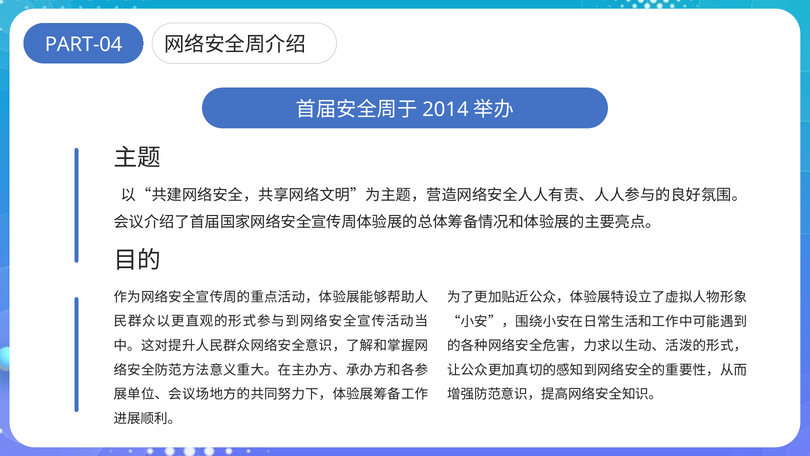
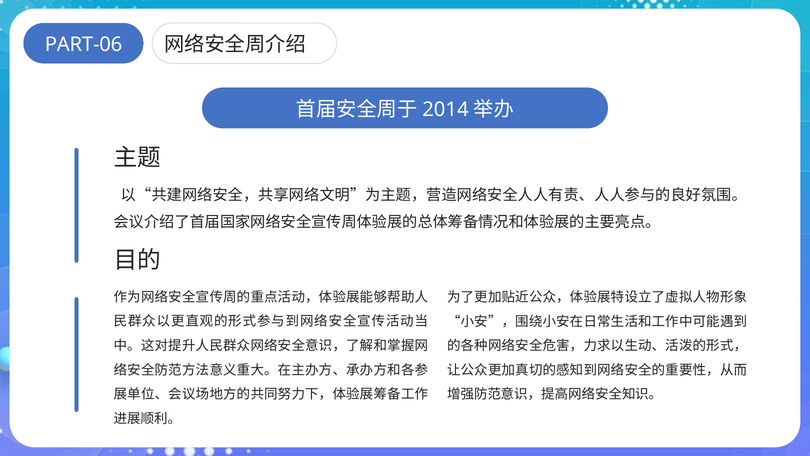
PART-04: PART-04 -> PART-06
